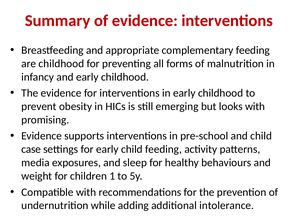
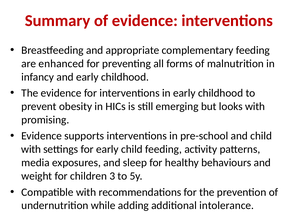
are childhood: childhood -> enhanced
case at (31, 150): case -> with
1: 1 -> 3
